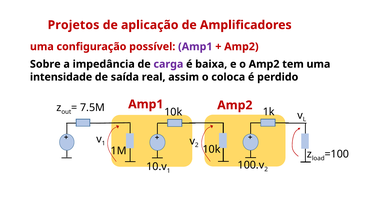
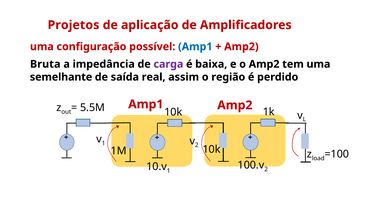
Amp1 at (195, 47) colour: purple -> blue
Sobre: Sobre -> Bruta
intensidade: intensidade -> semelhante
coloca: coloca -> região
7.5M: 7.5M -> 5.5M
